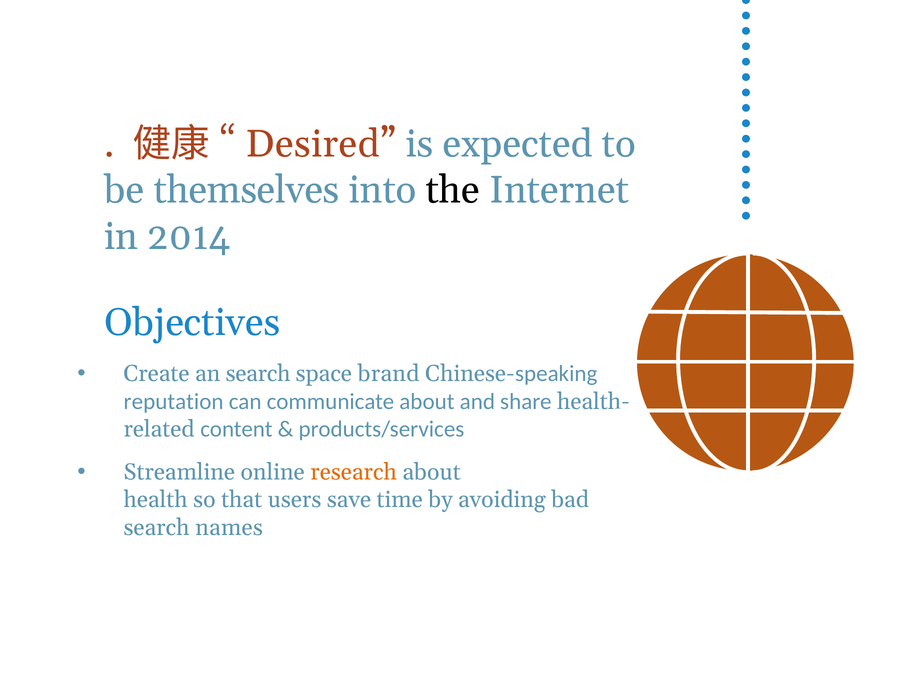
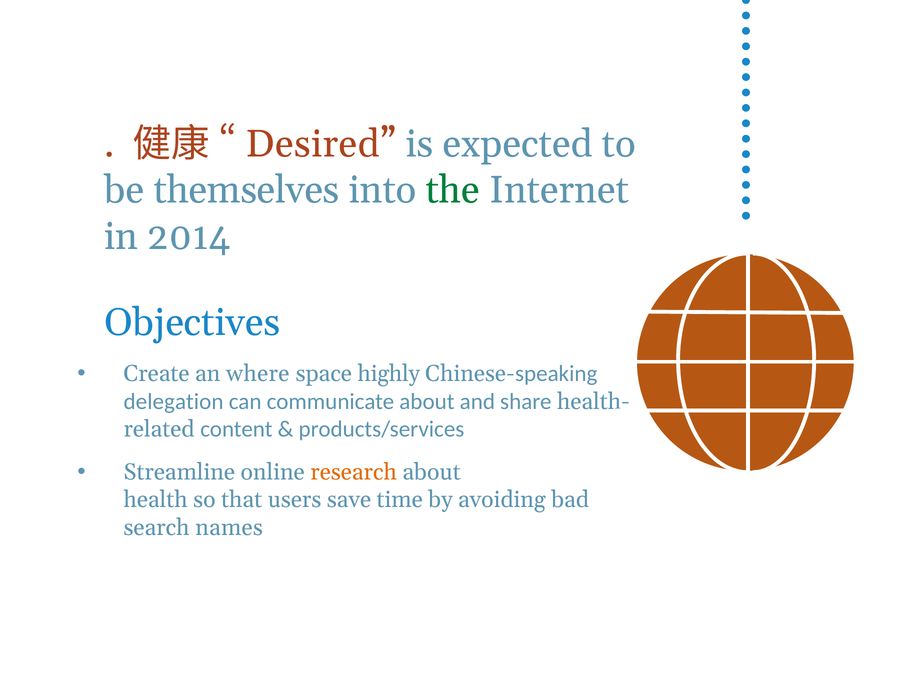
the colour: black -> green
an search: search -> where
brand: brand -> highly
reputation: reputation -> delegation
